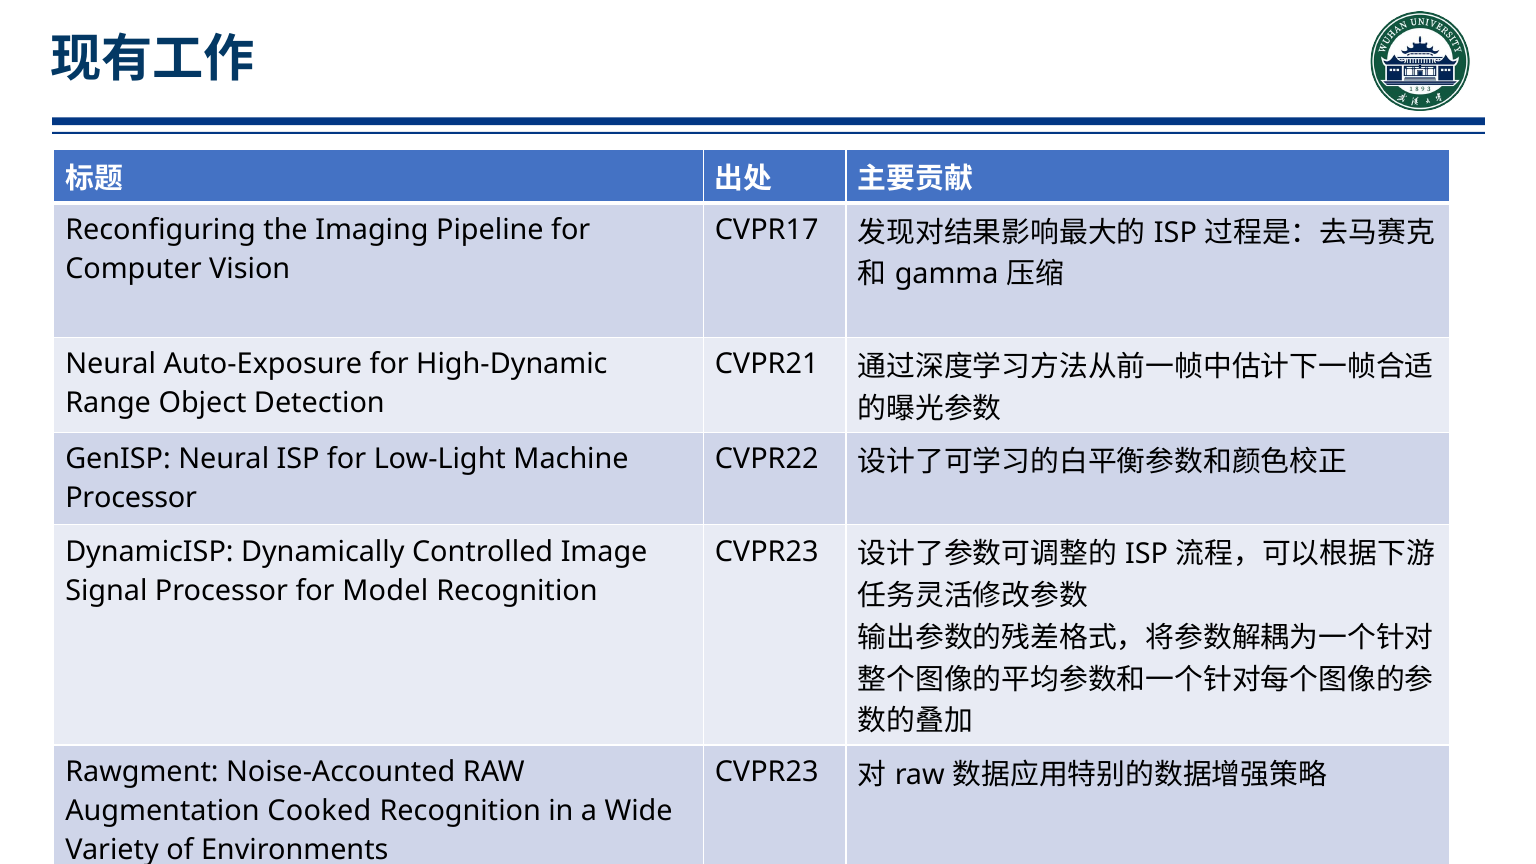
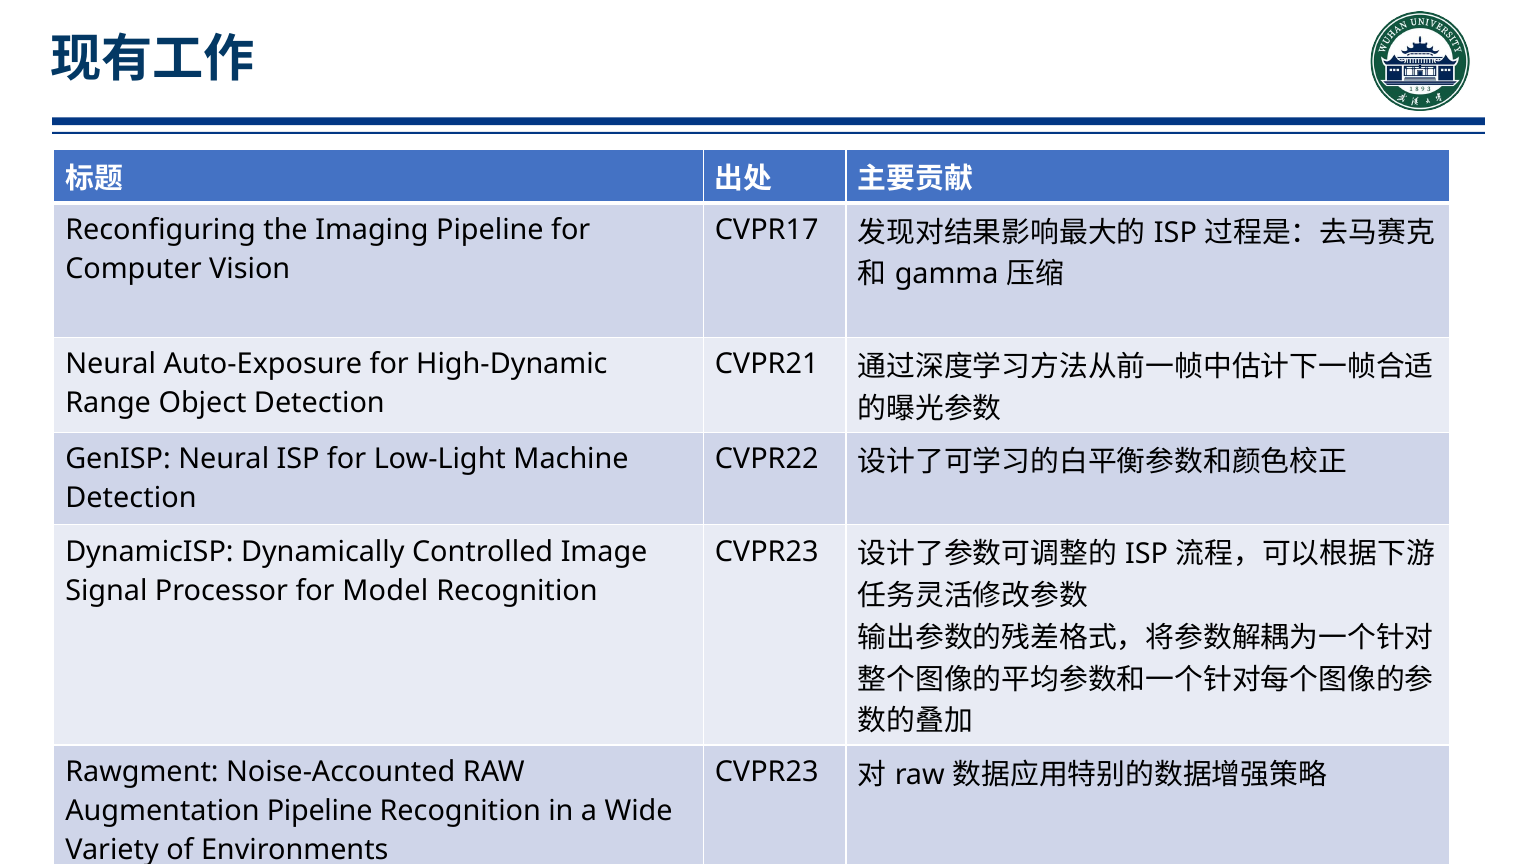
Processor at (131, 498): Processor -> Detection
Augmentation Cooked: Cooked -> Pipeline
